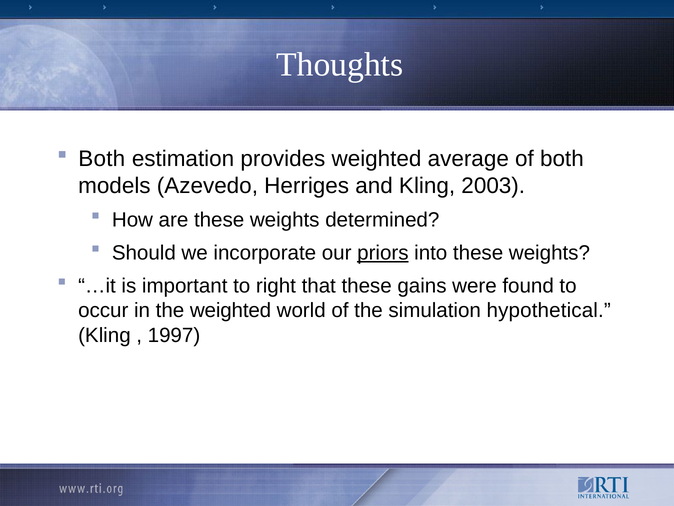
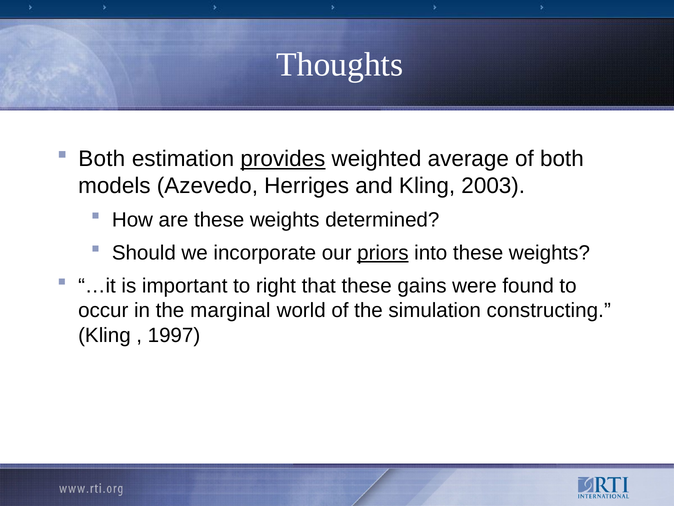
provides underline: none -> present
the weighted: weighted -> marginal
hypothetical: hypothetical -> constructing
